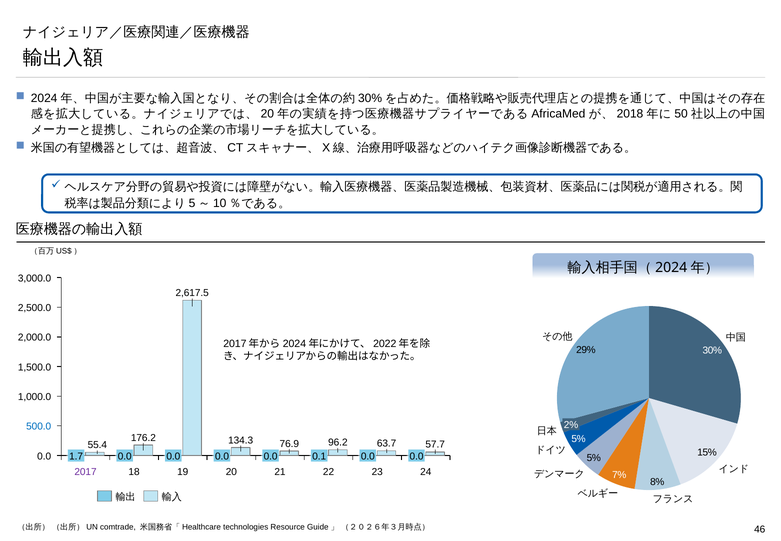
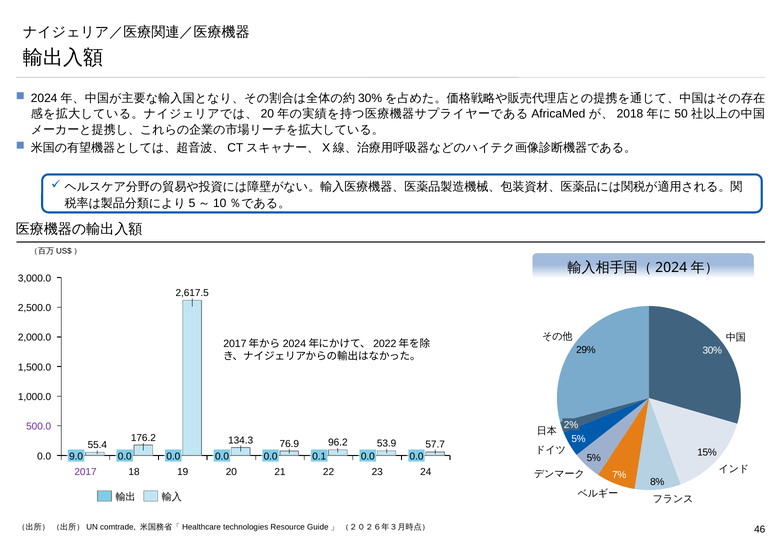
500.0 colour: blue -> purple
63.7: 63.7 -> 53.9
1.7: 1.7 -> 9.0
